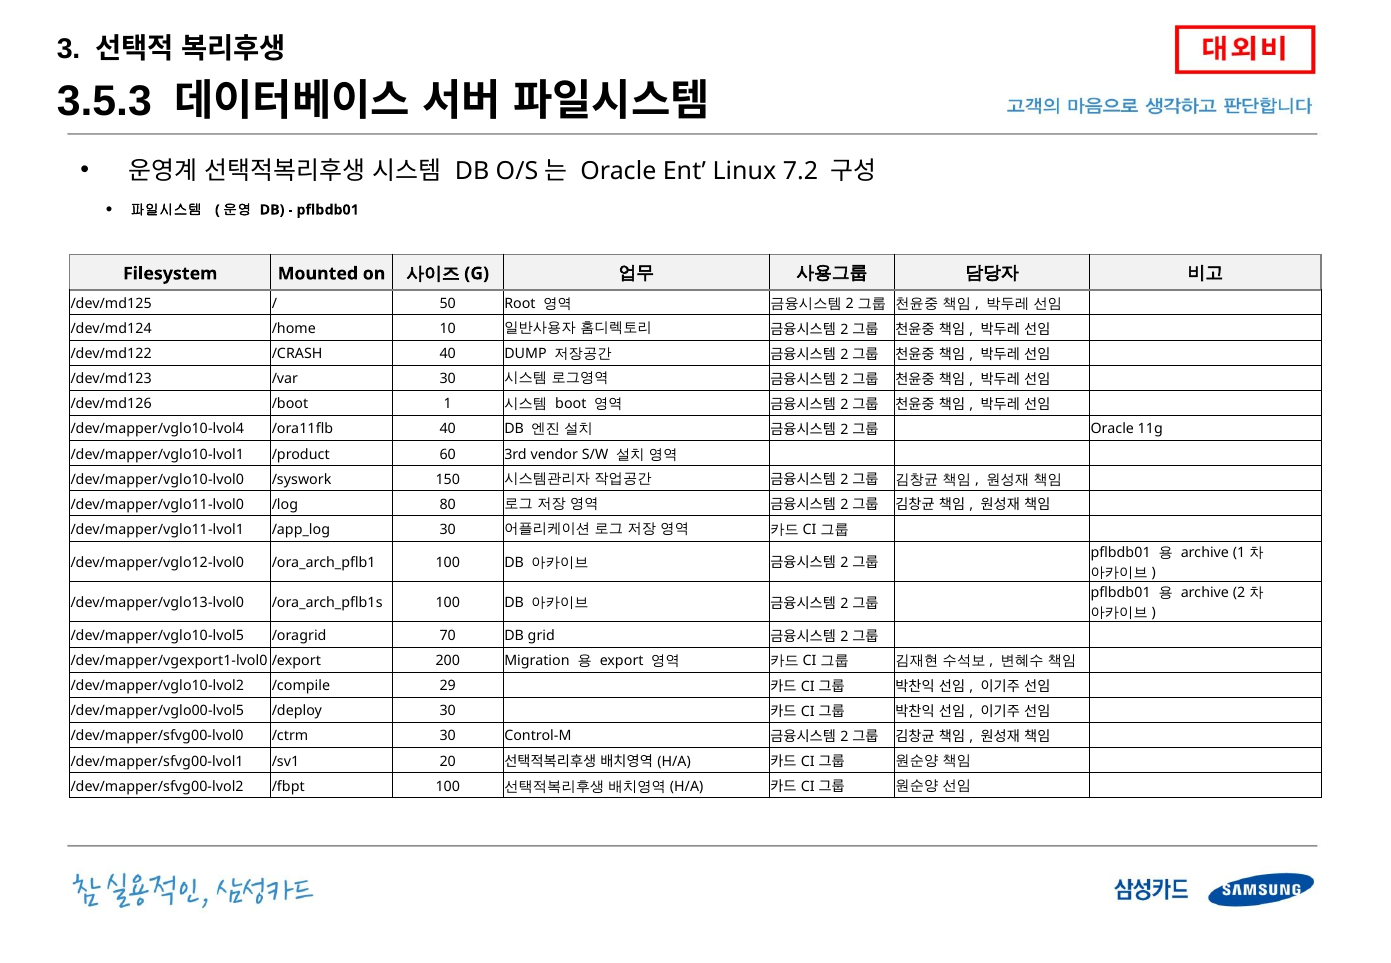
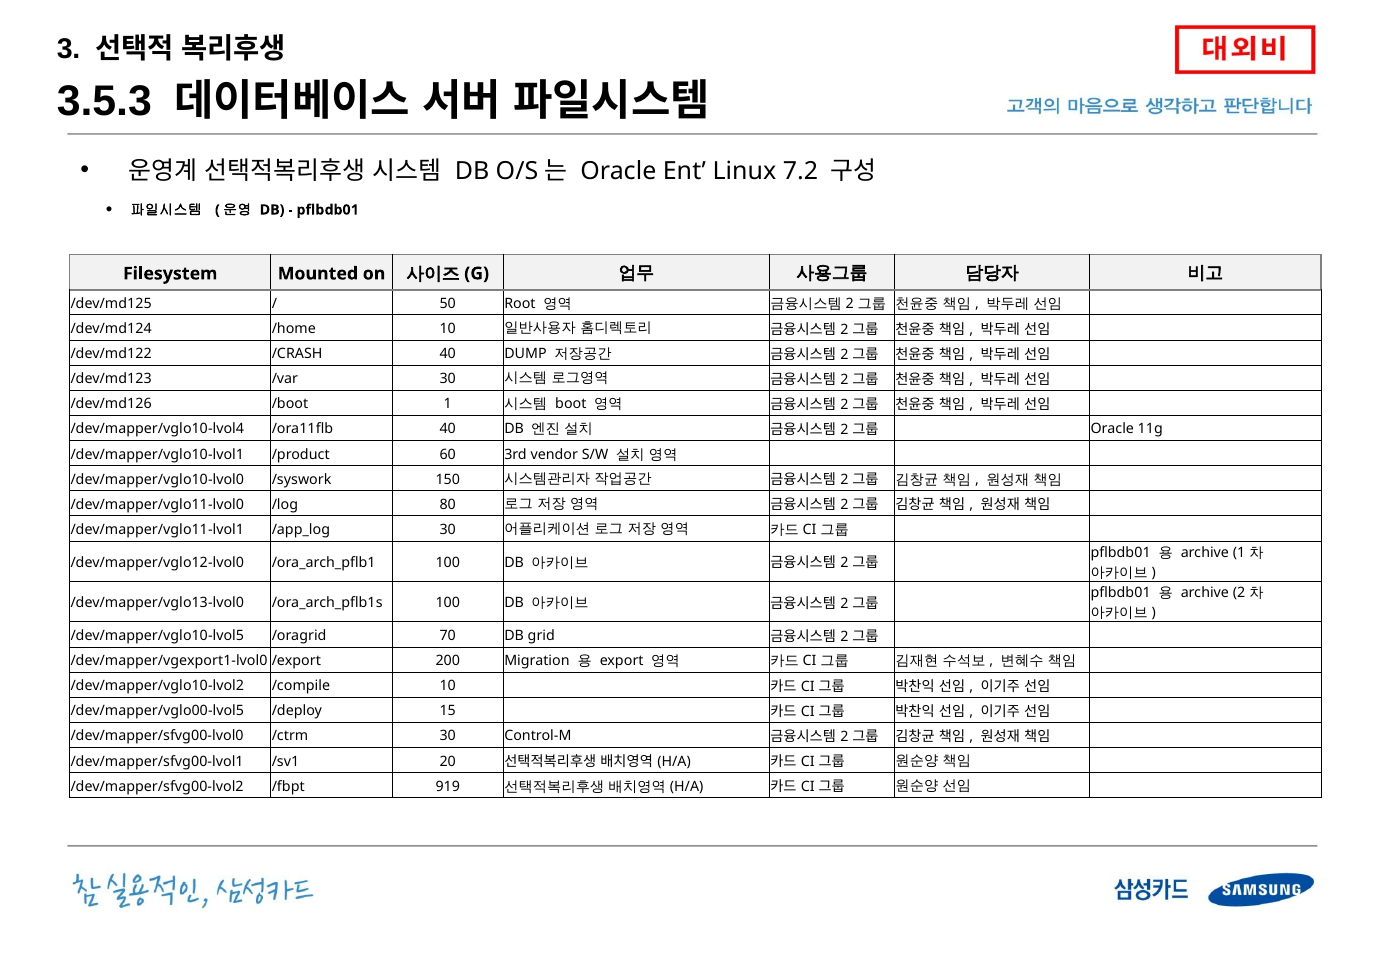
/compile 29: 29 -> 10
/deploy 30: 30 -> 15
/fbpt 100: 100 -> 919
